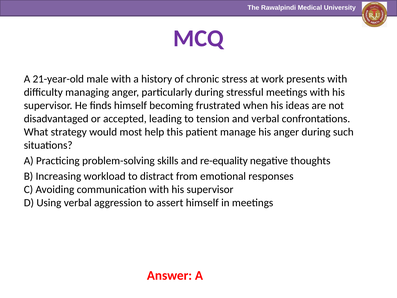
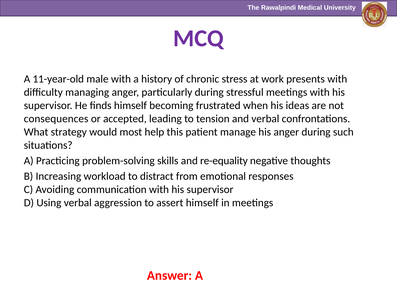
21-year-old: 21-year-old -> 11-year-old
disadvantaged: disadvantaged -> consequences
